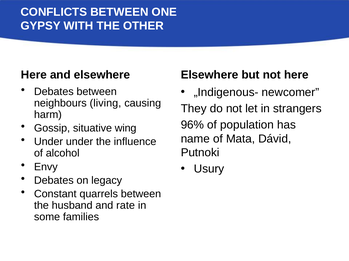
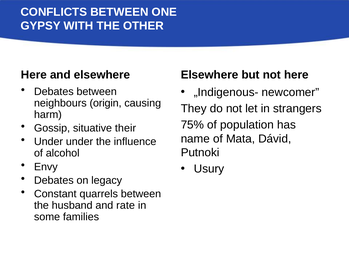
living: living -> origin
96%: 96% -> 75%
wing: wing -> their
